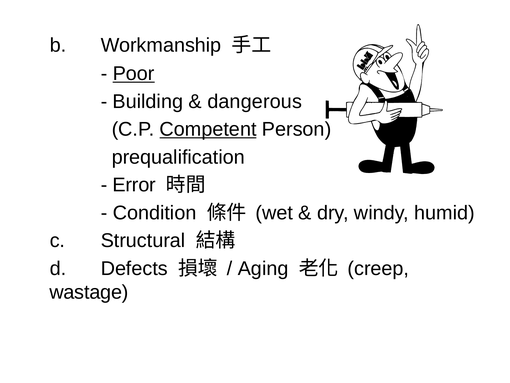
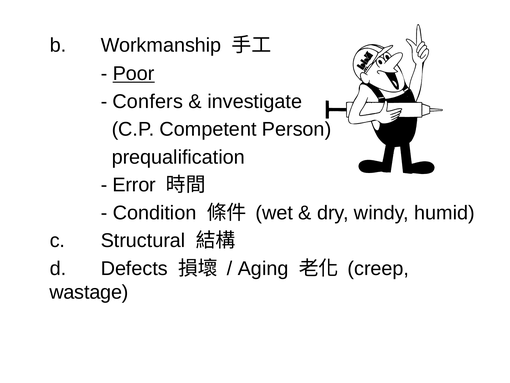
Building: Building -> Confers
dangerous: dangerous -> investigate
Competent underline: present -> none
